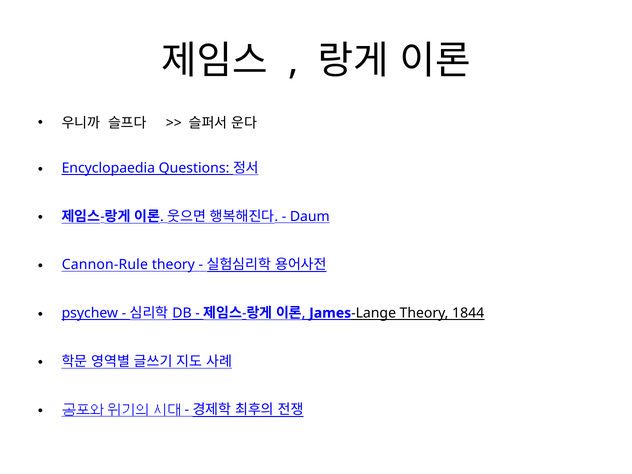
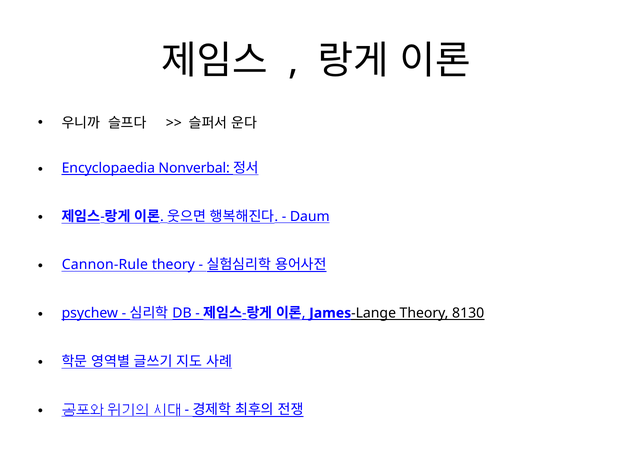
Questions: Questions -> Nonverbal
1844: 1844 -> 8130
